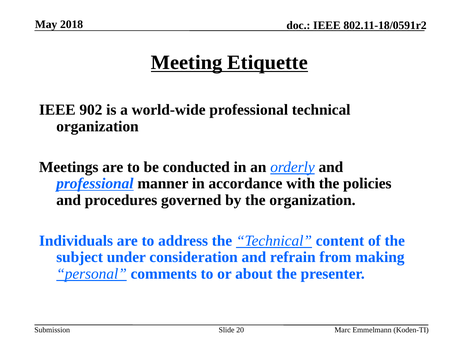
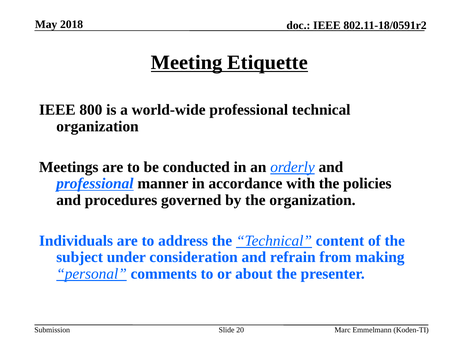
902: 902 -> 800
